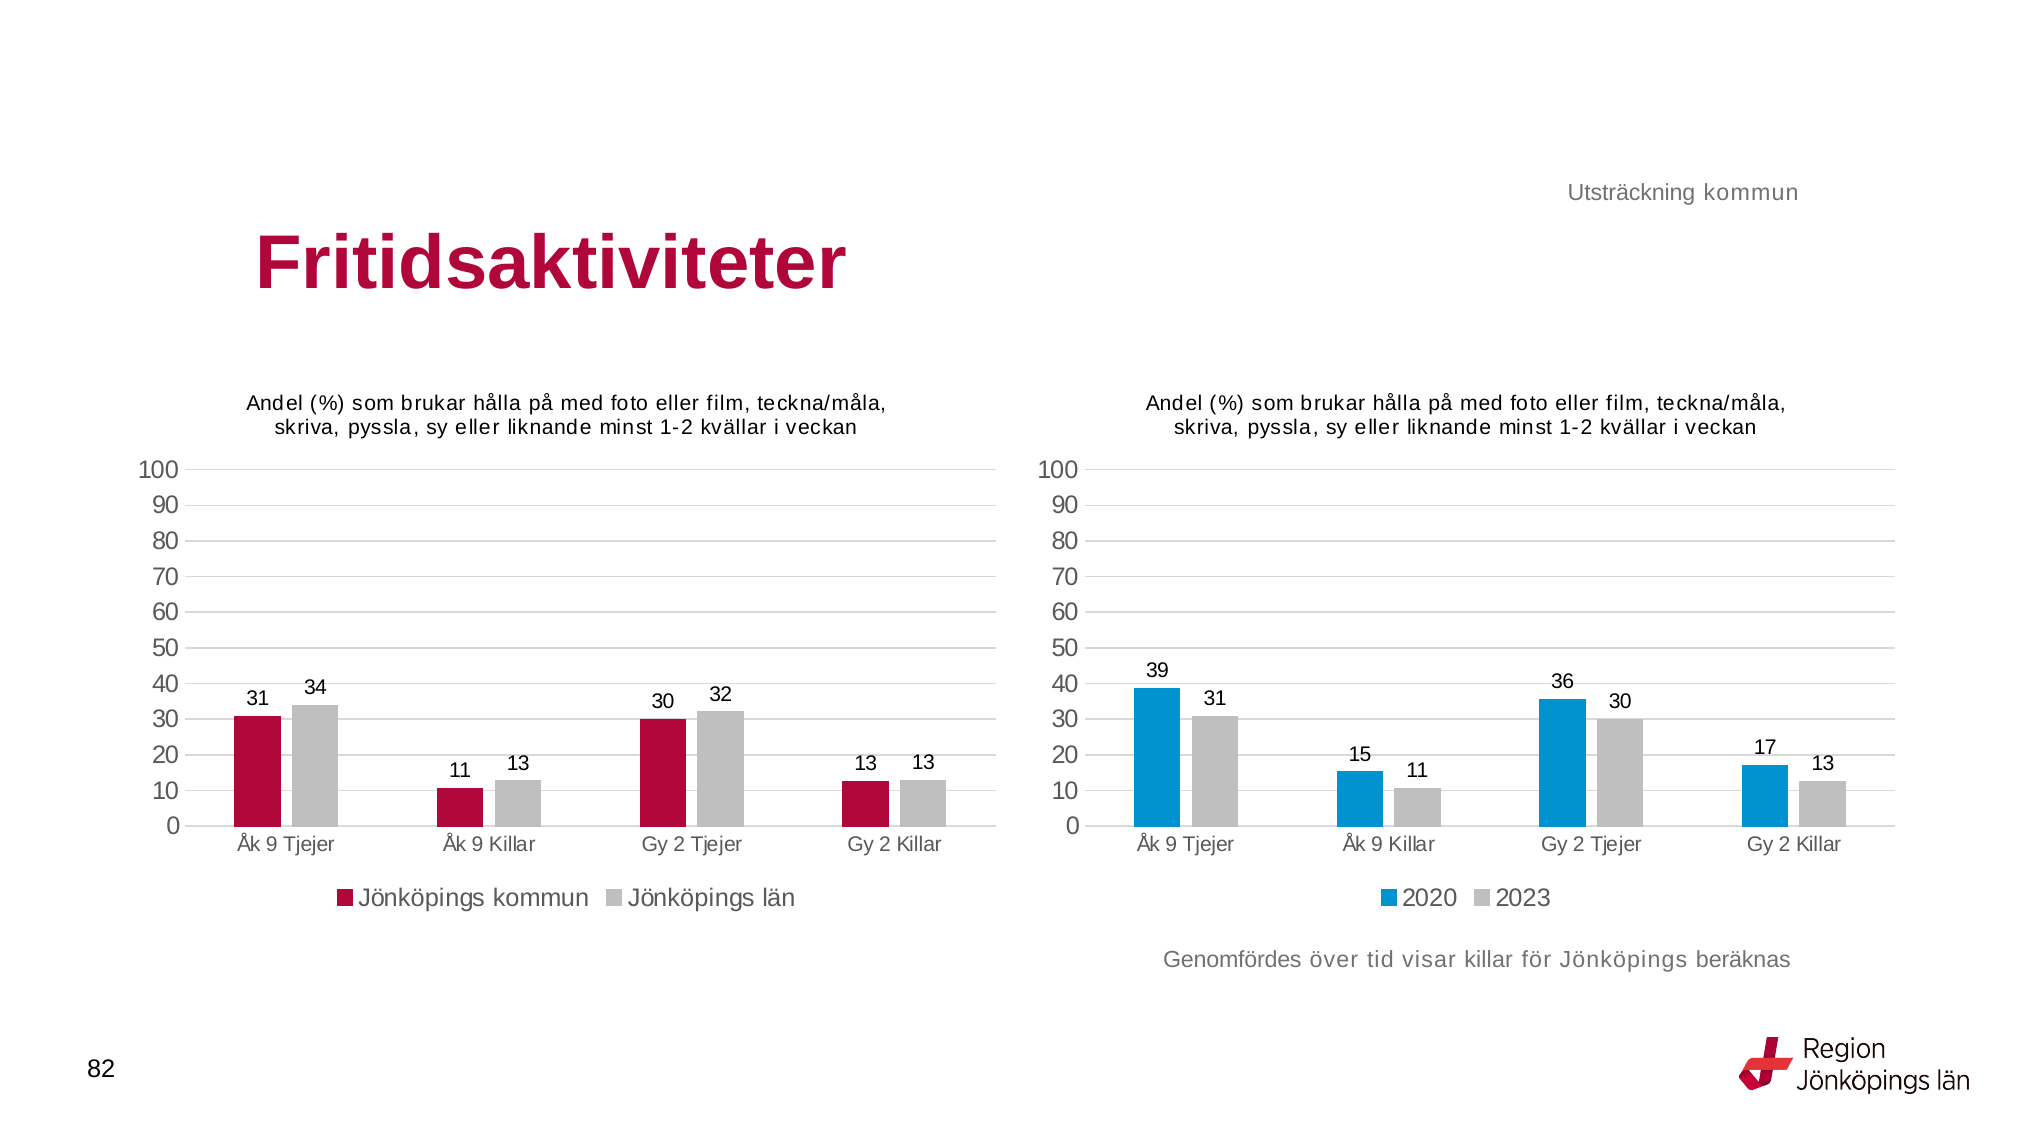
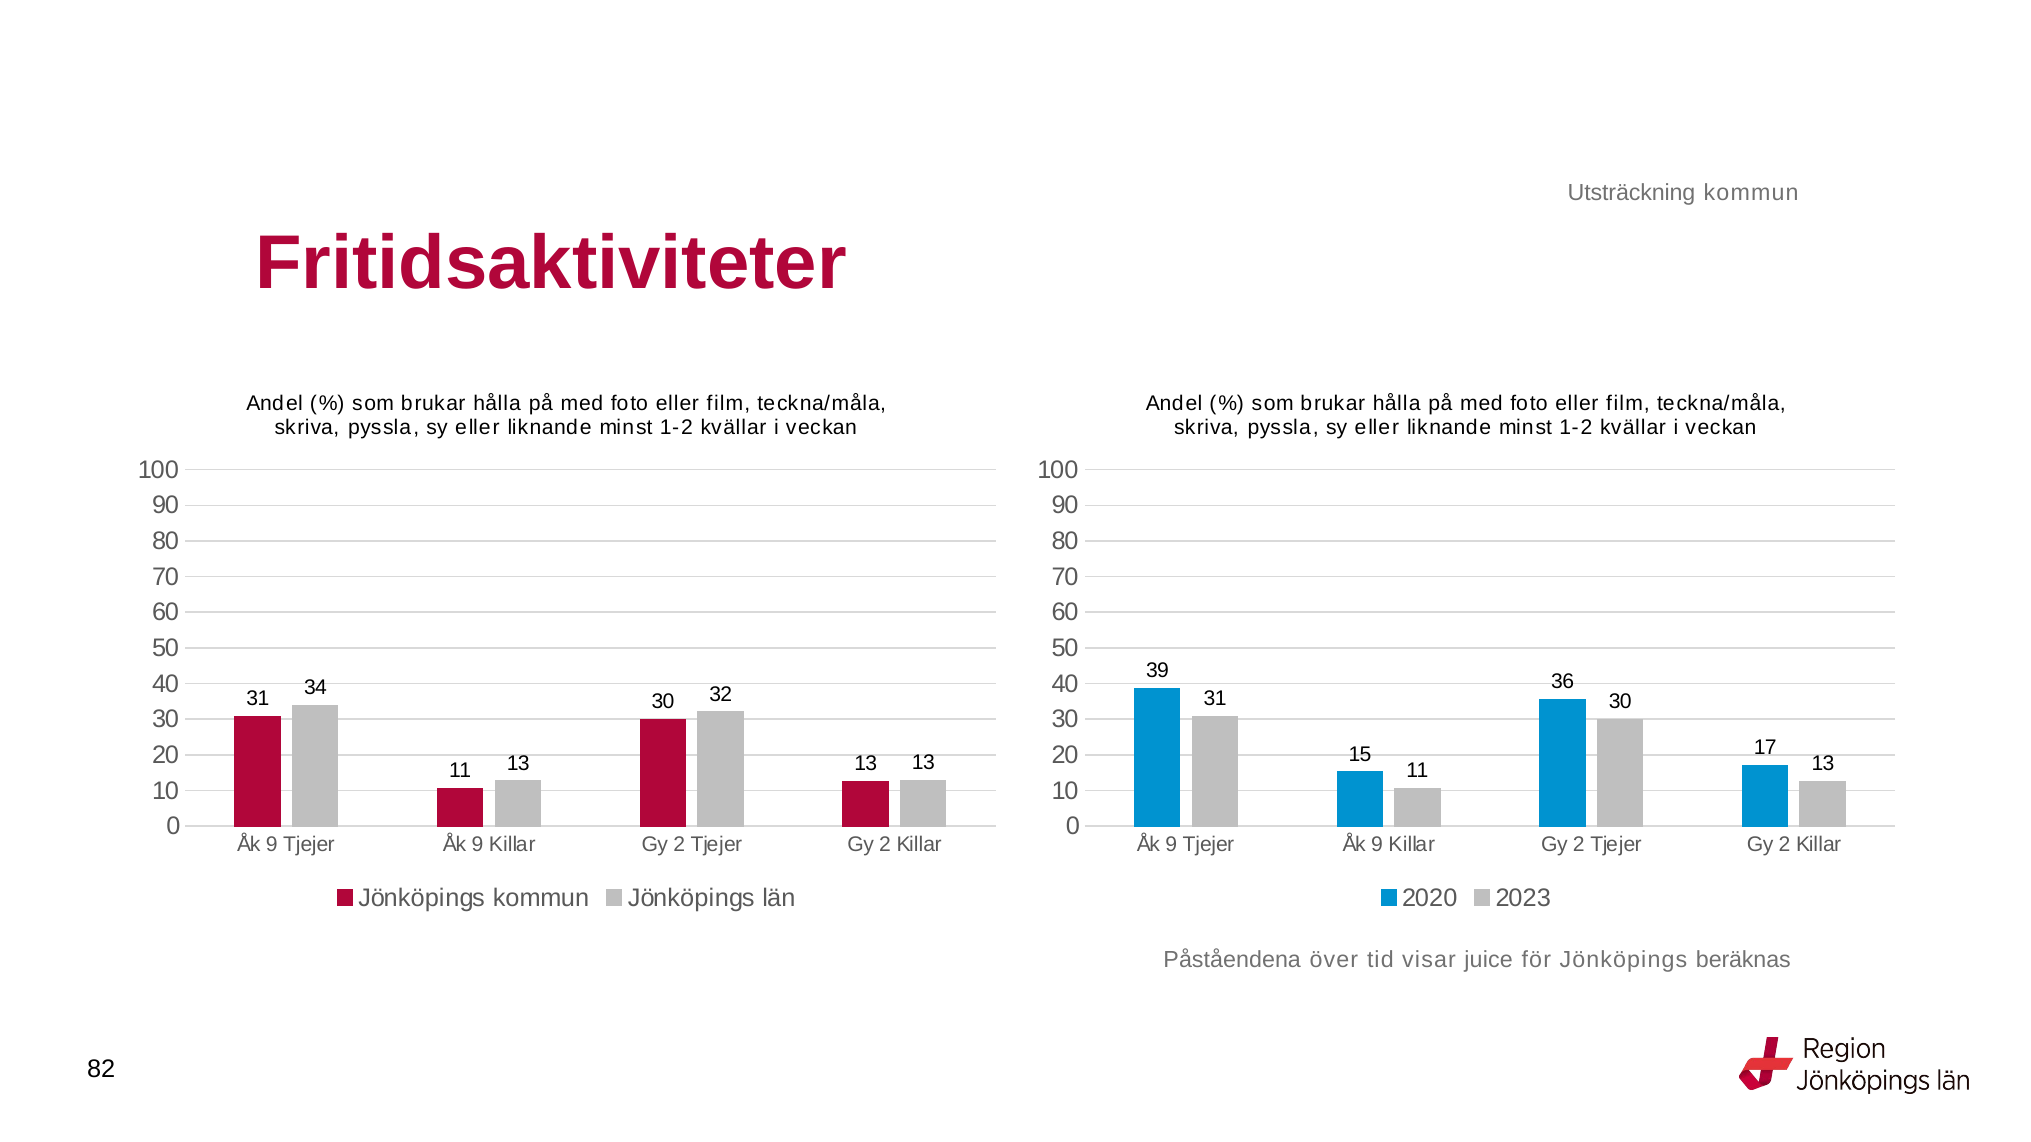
Genomfördes: Genomfördes -> Påståendena
visar killar: killar -> juice
